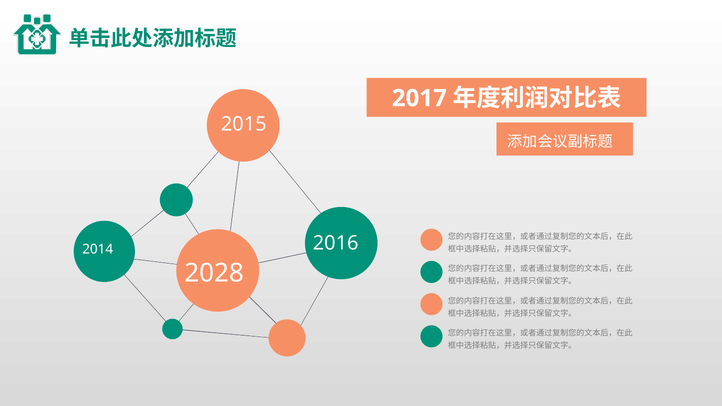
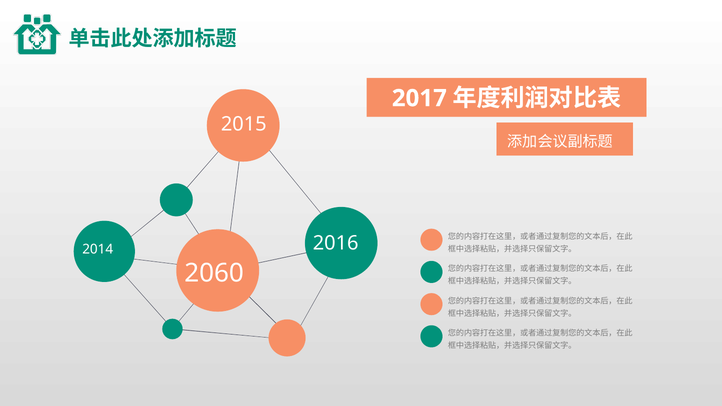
2028: 2028 -> 2060
